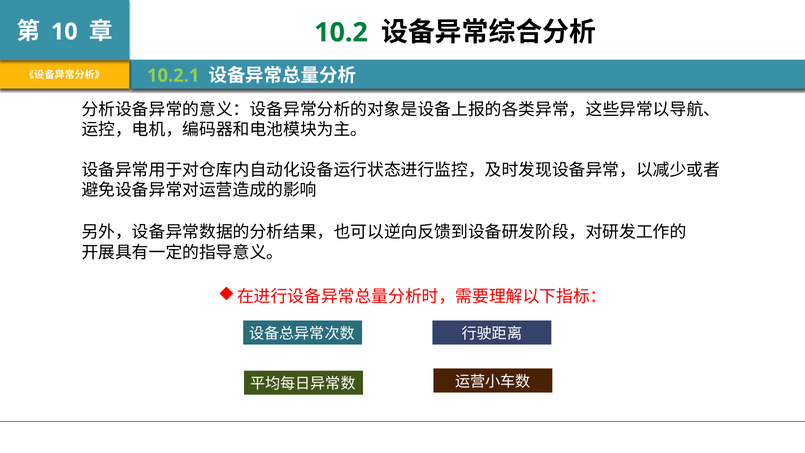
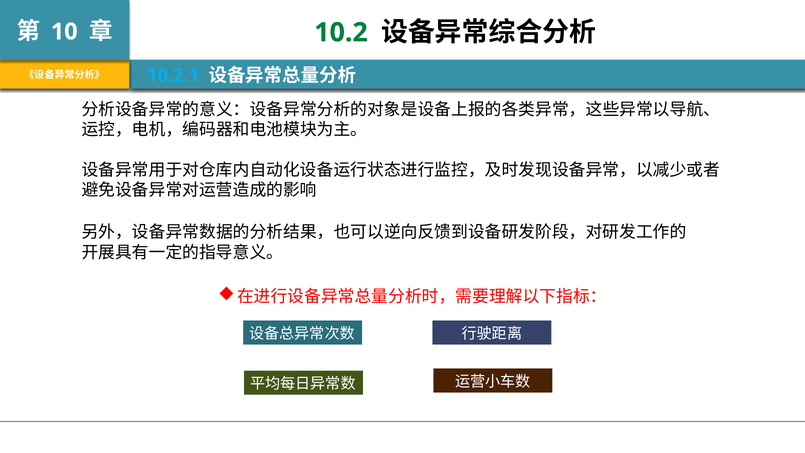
10.2.1 colour: light green -> light blue
